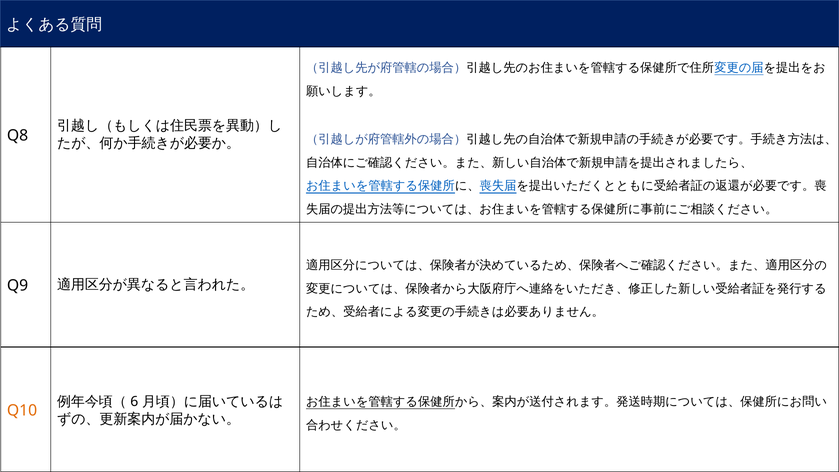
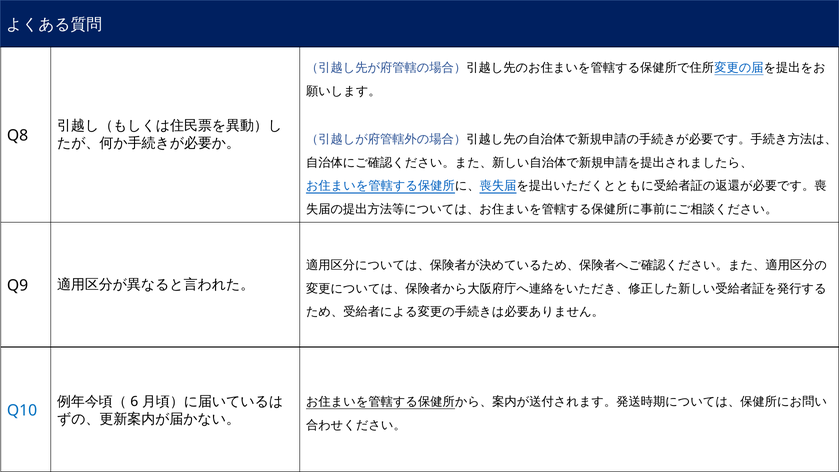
Q10 colour: orange -> blue
